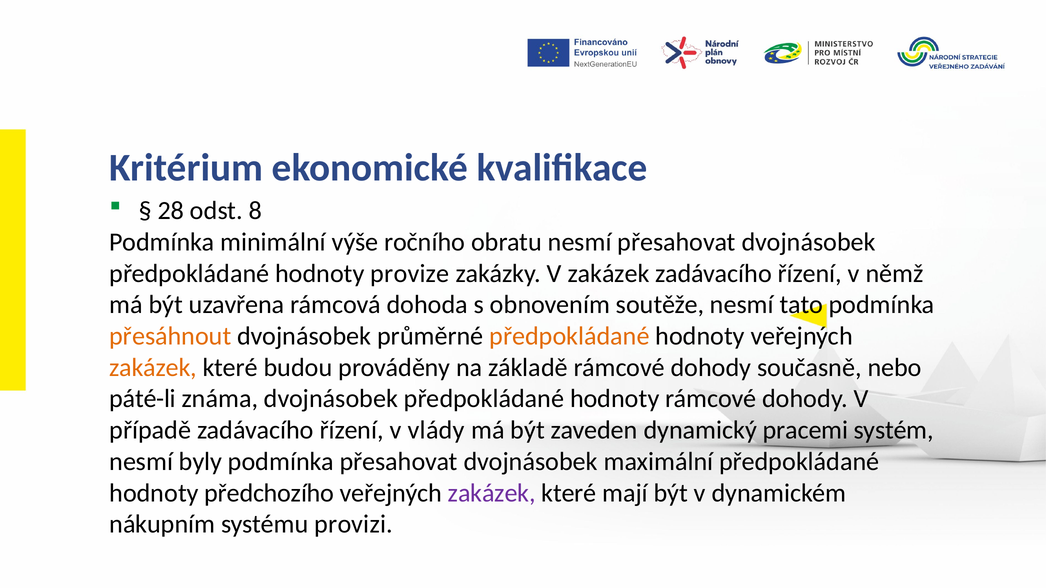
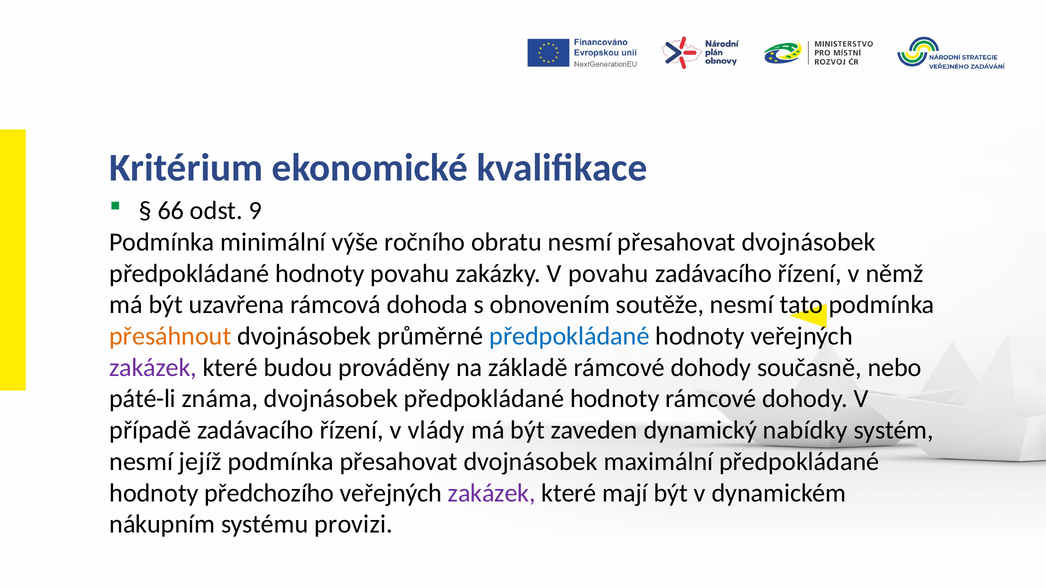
28: 28 -> 66
8: 8 -> 9
hodnoty provize: provize -> povahu
V zakázek: zakázek -> povahu
předpokládané at (570, 336) colour: orange -> blue
zakázek at (153, 368) colour: orange -> purple
pracemi: pracemi -> nabídky
byly: byly -> jejíž
